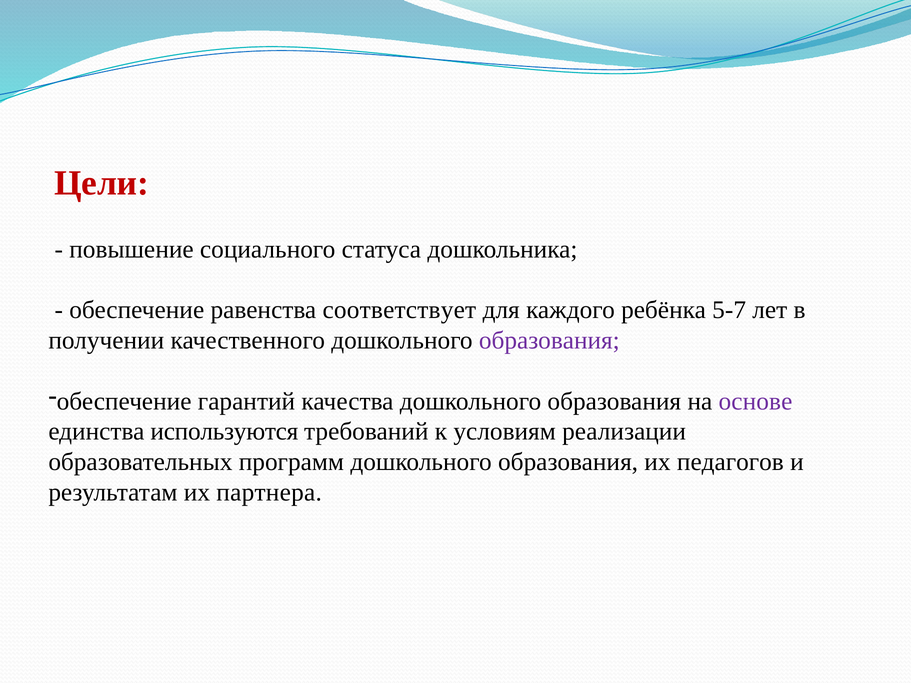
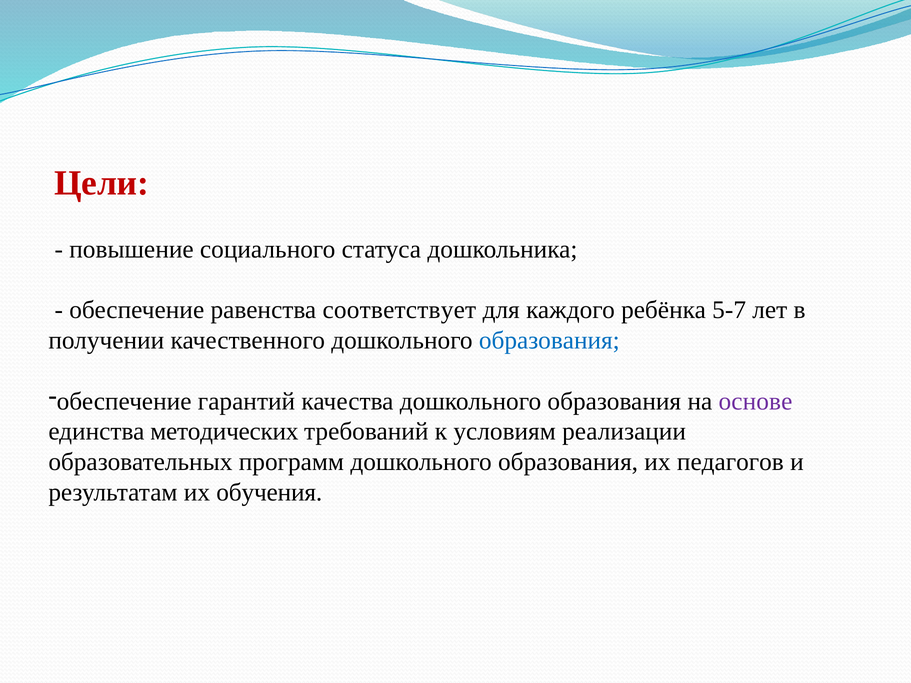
образования at (549, 341) colour: purple -> blue
используются: используются -> методических
партнера: партнера -> обучения
